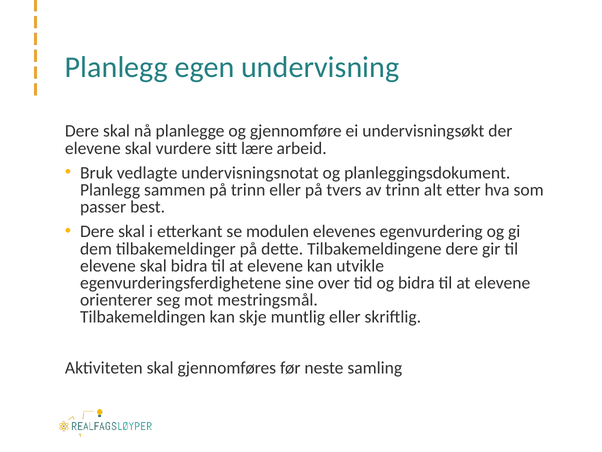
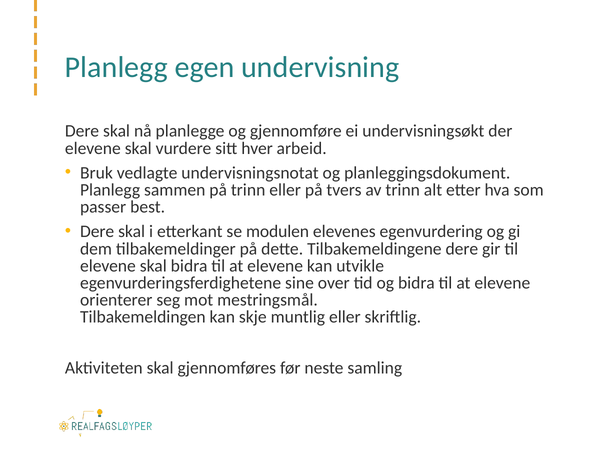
lære: lære -> hver
